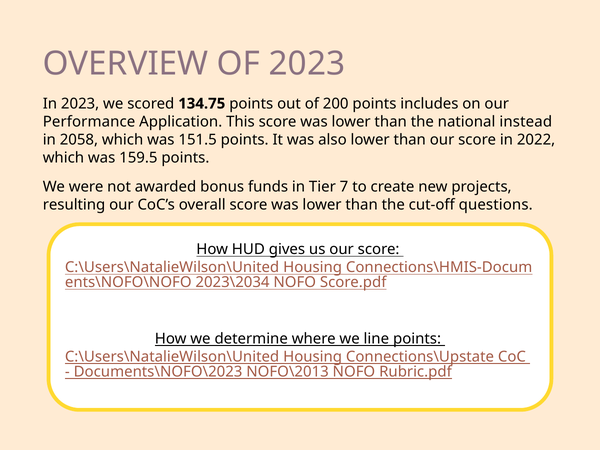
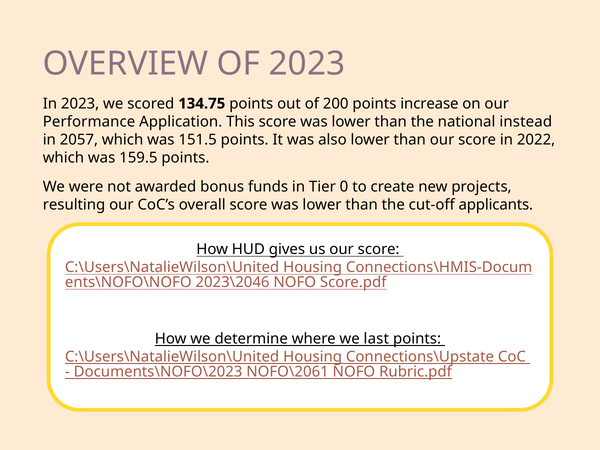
includes: includes -> increase
2058: 2058 -> 2057
7: 7 -> 0
questions: questions -> applicants
2023\2034: 2023\2034 -> 2023\2046
line: line -> last
NOFO\2013: NOFO\2013 -> NOFO\2061
